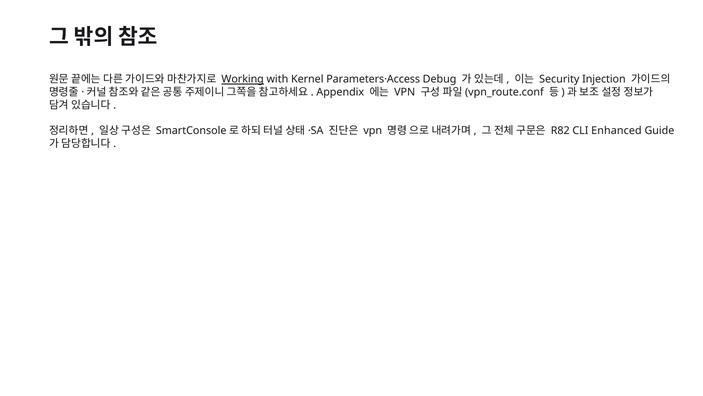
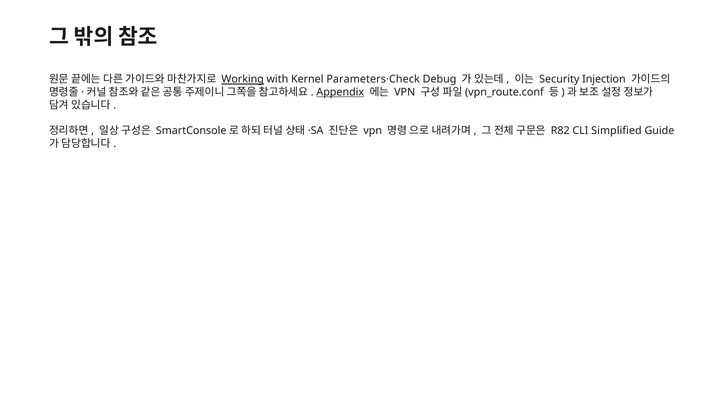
Parameters·Access: Parameters·Access -> Parameters·Check
Appendix underline: none -> present
Enhanced: Enhanced -> Simplified
